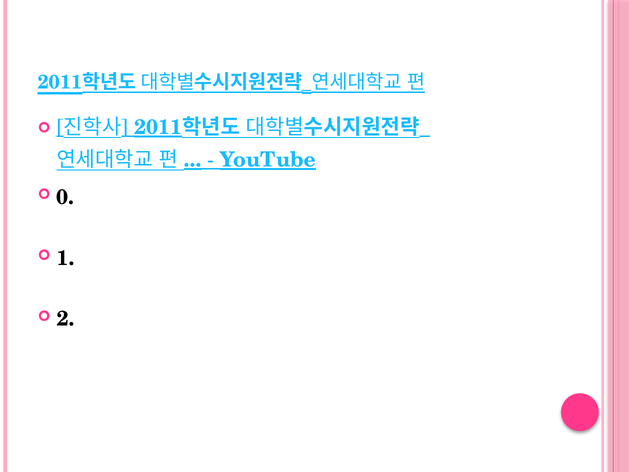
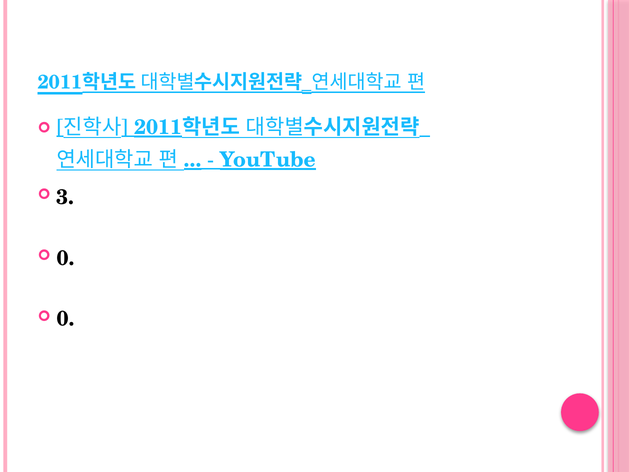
0: 0 -> 3
1 at (65, 258): 1 -> 0
2 at (65, 319): 2 -> 0
